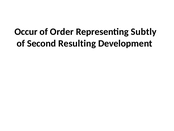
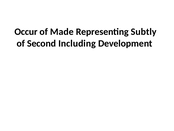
Order: Order -> Made
Resulting: Resulting -> Including
